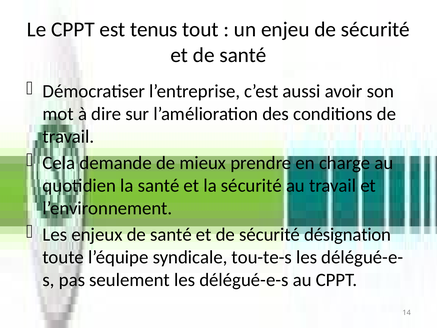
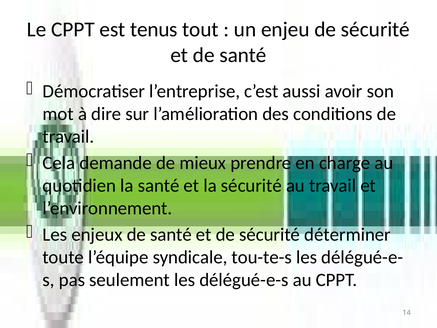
désignation: désignation -> déterminer
